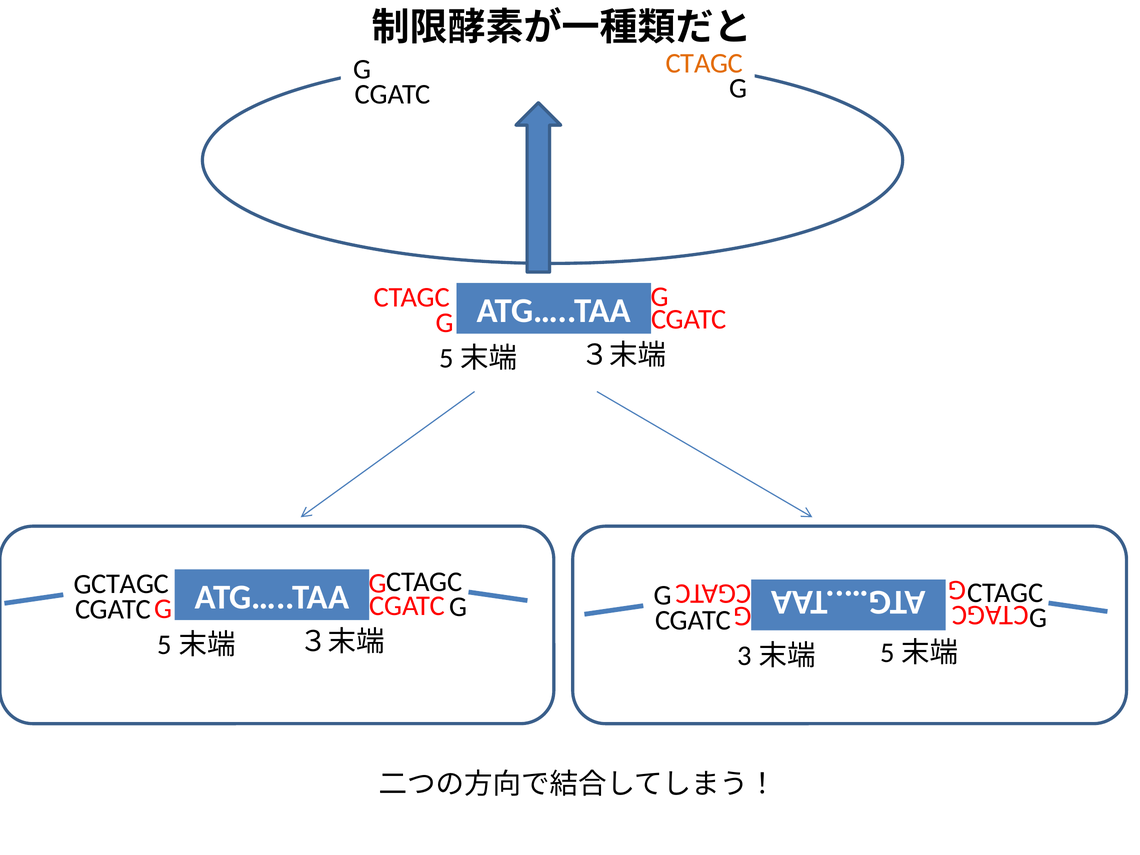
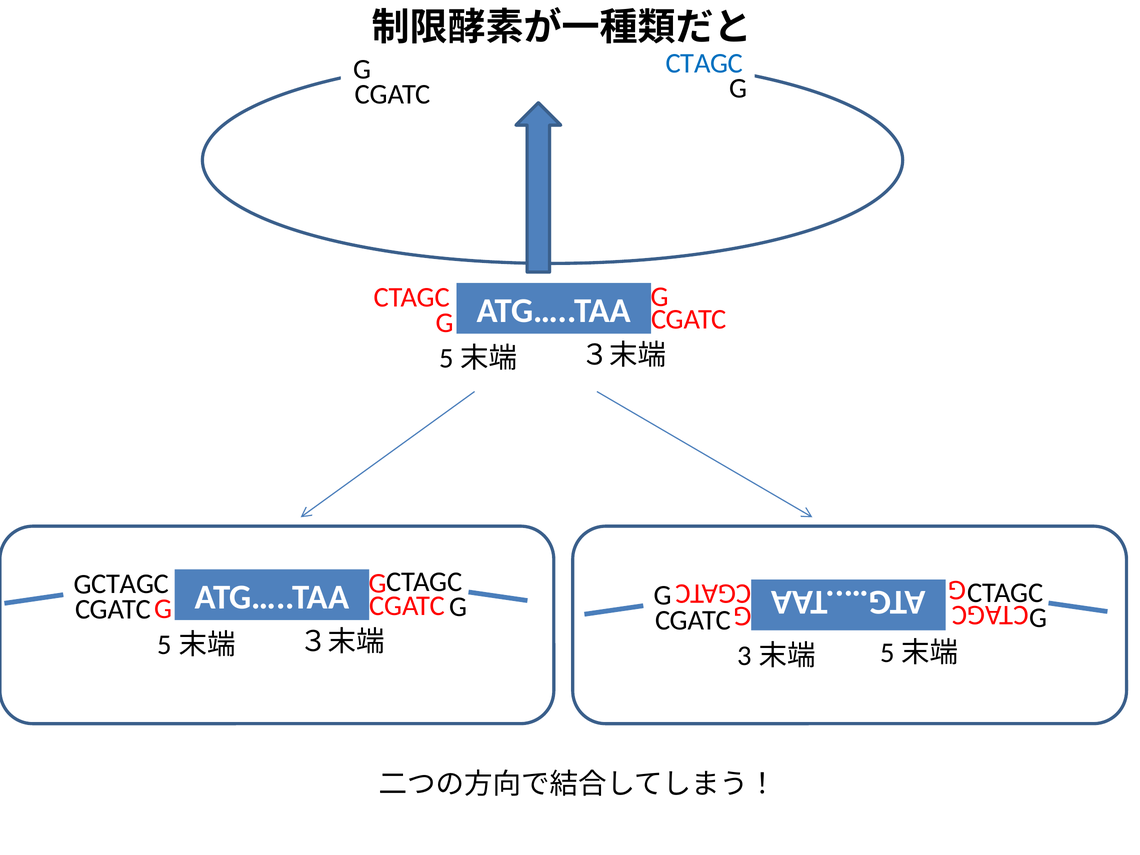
CTAGC at (704, 63) colour: orange -> blue
